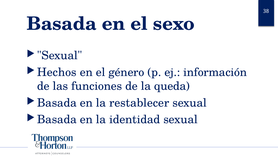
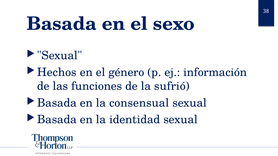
queda: queda -> sufrió
restablecer: restablecer -> consensual
